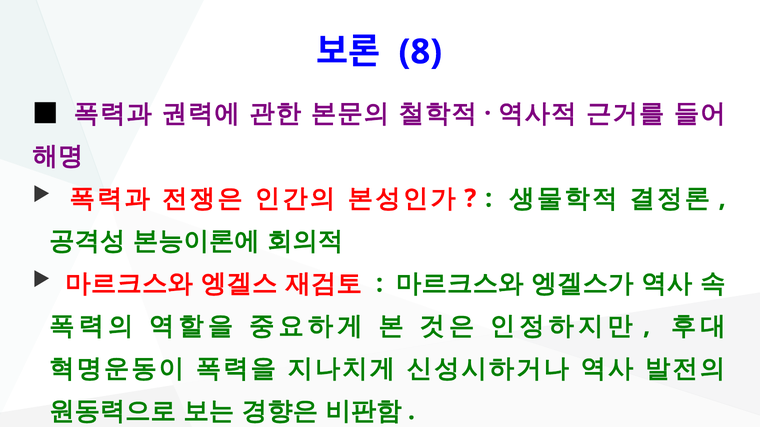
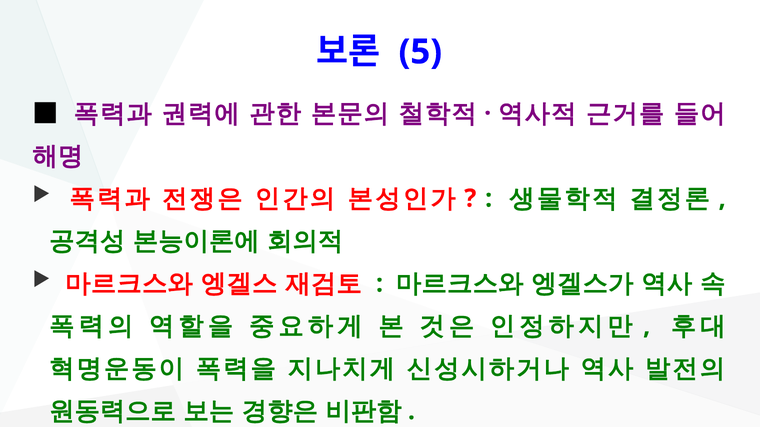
8: 8 -> 5
